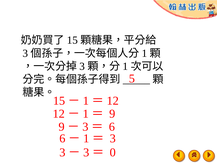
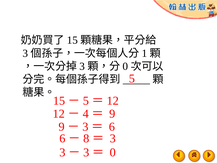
1 at (125, 66): 1 -> 0
1 at (86, 101): 1 -> 5
1 at (86, 114): 1 -> 4
1 at (86, 138): 1 -> 8
